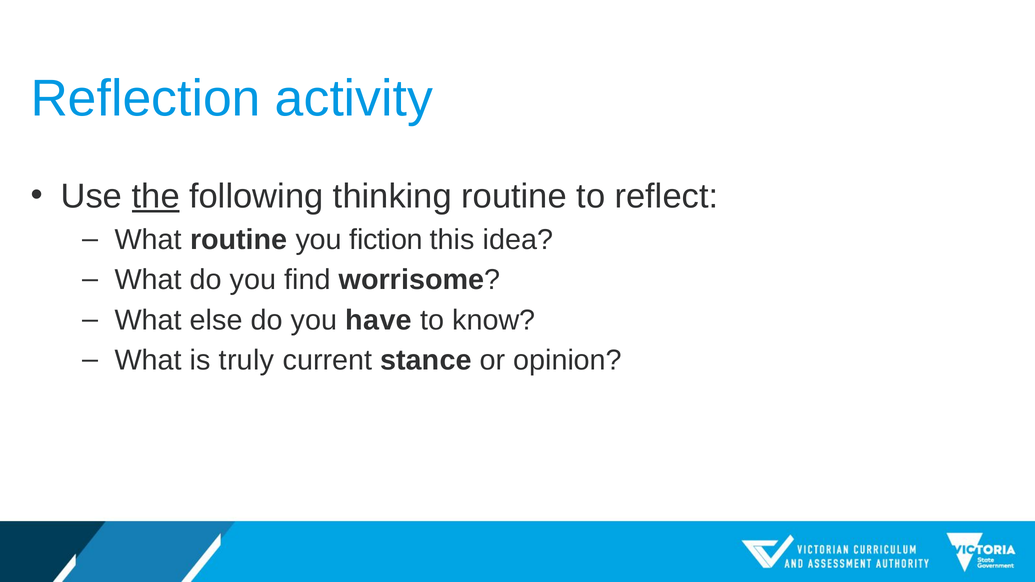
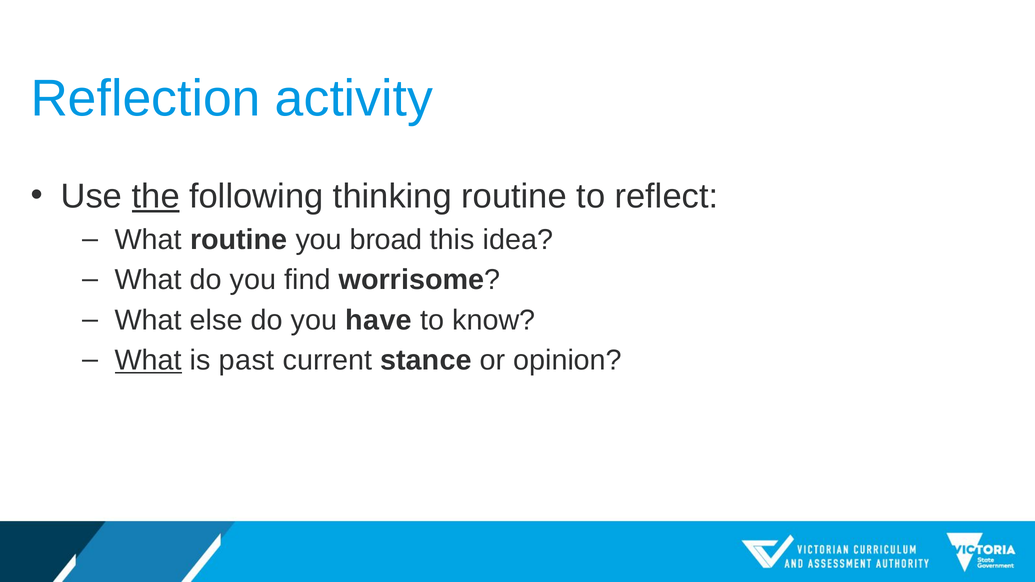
fiction: fiction -> broad
What at (148, 361) underline: none -> present
truly: truly -> past
